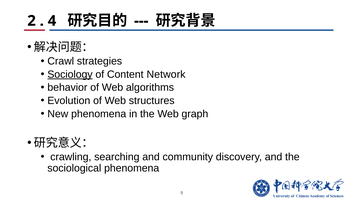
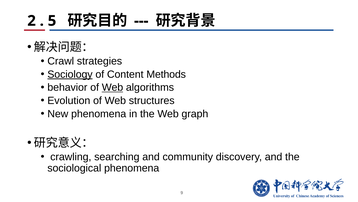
4: 4 -> 5
Network: Network -> Methods
Web at (112, 87) underline: none -> present
